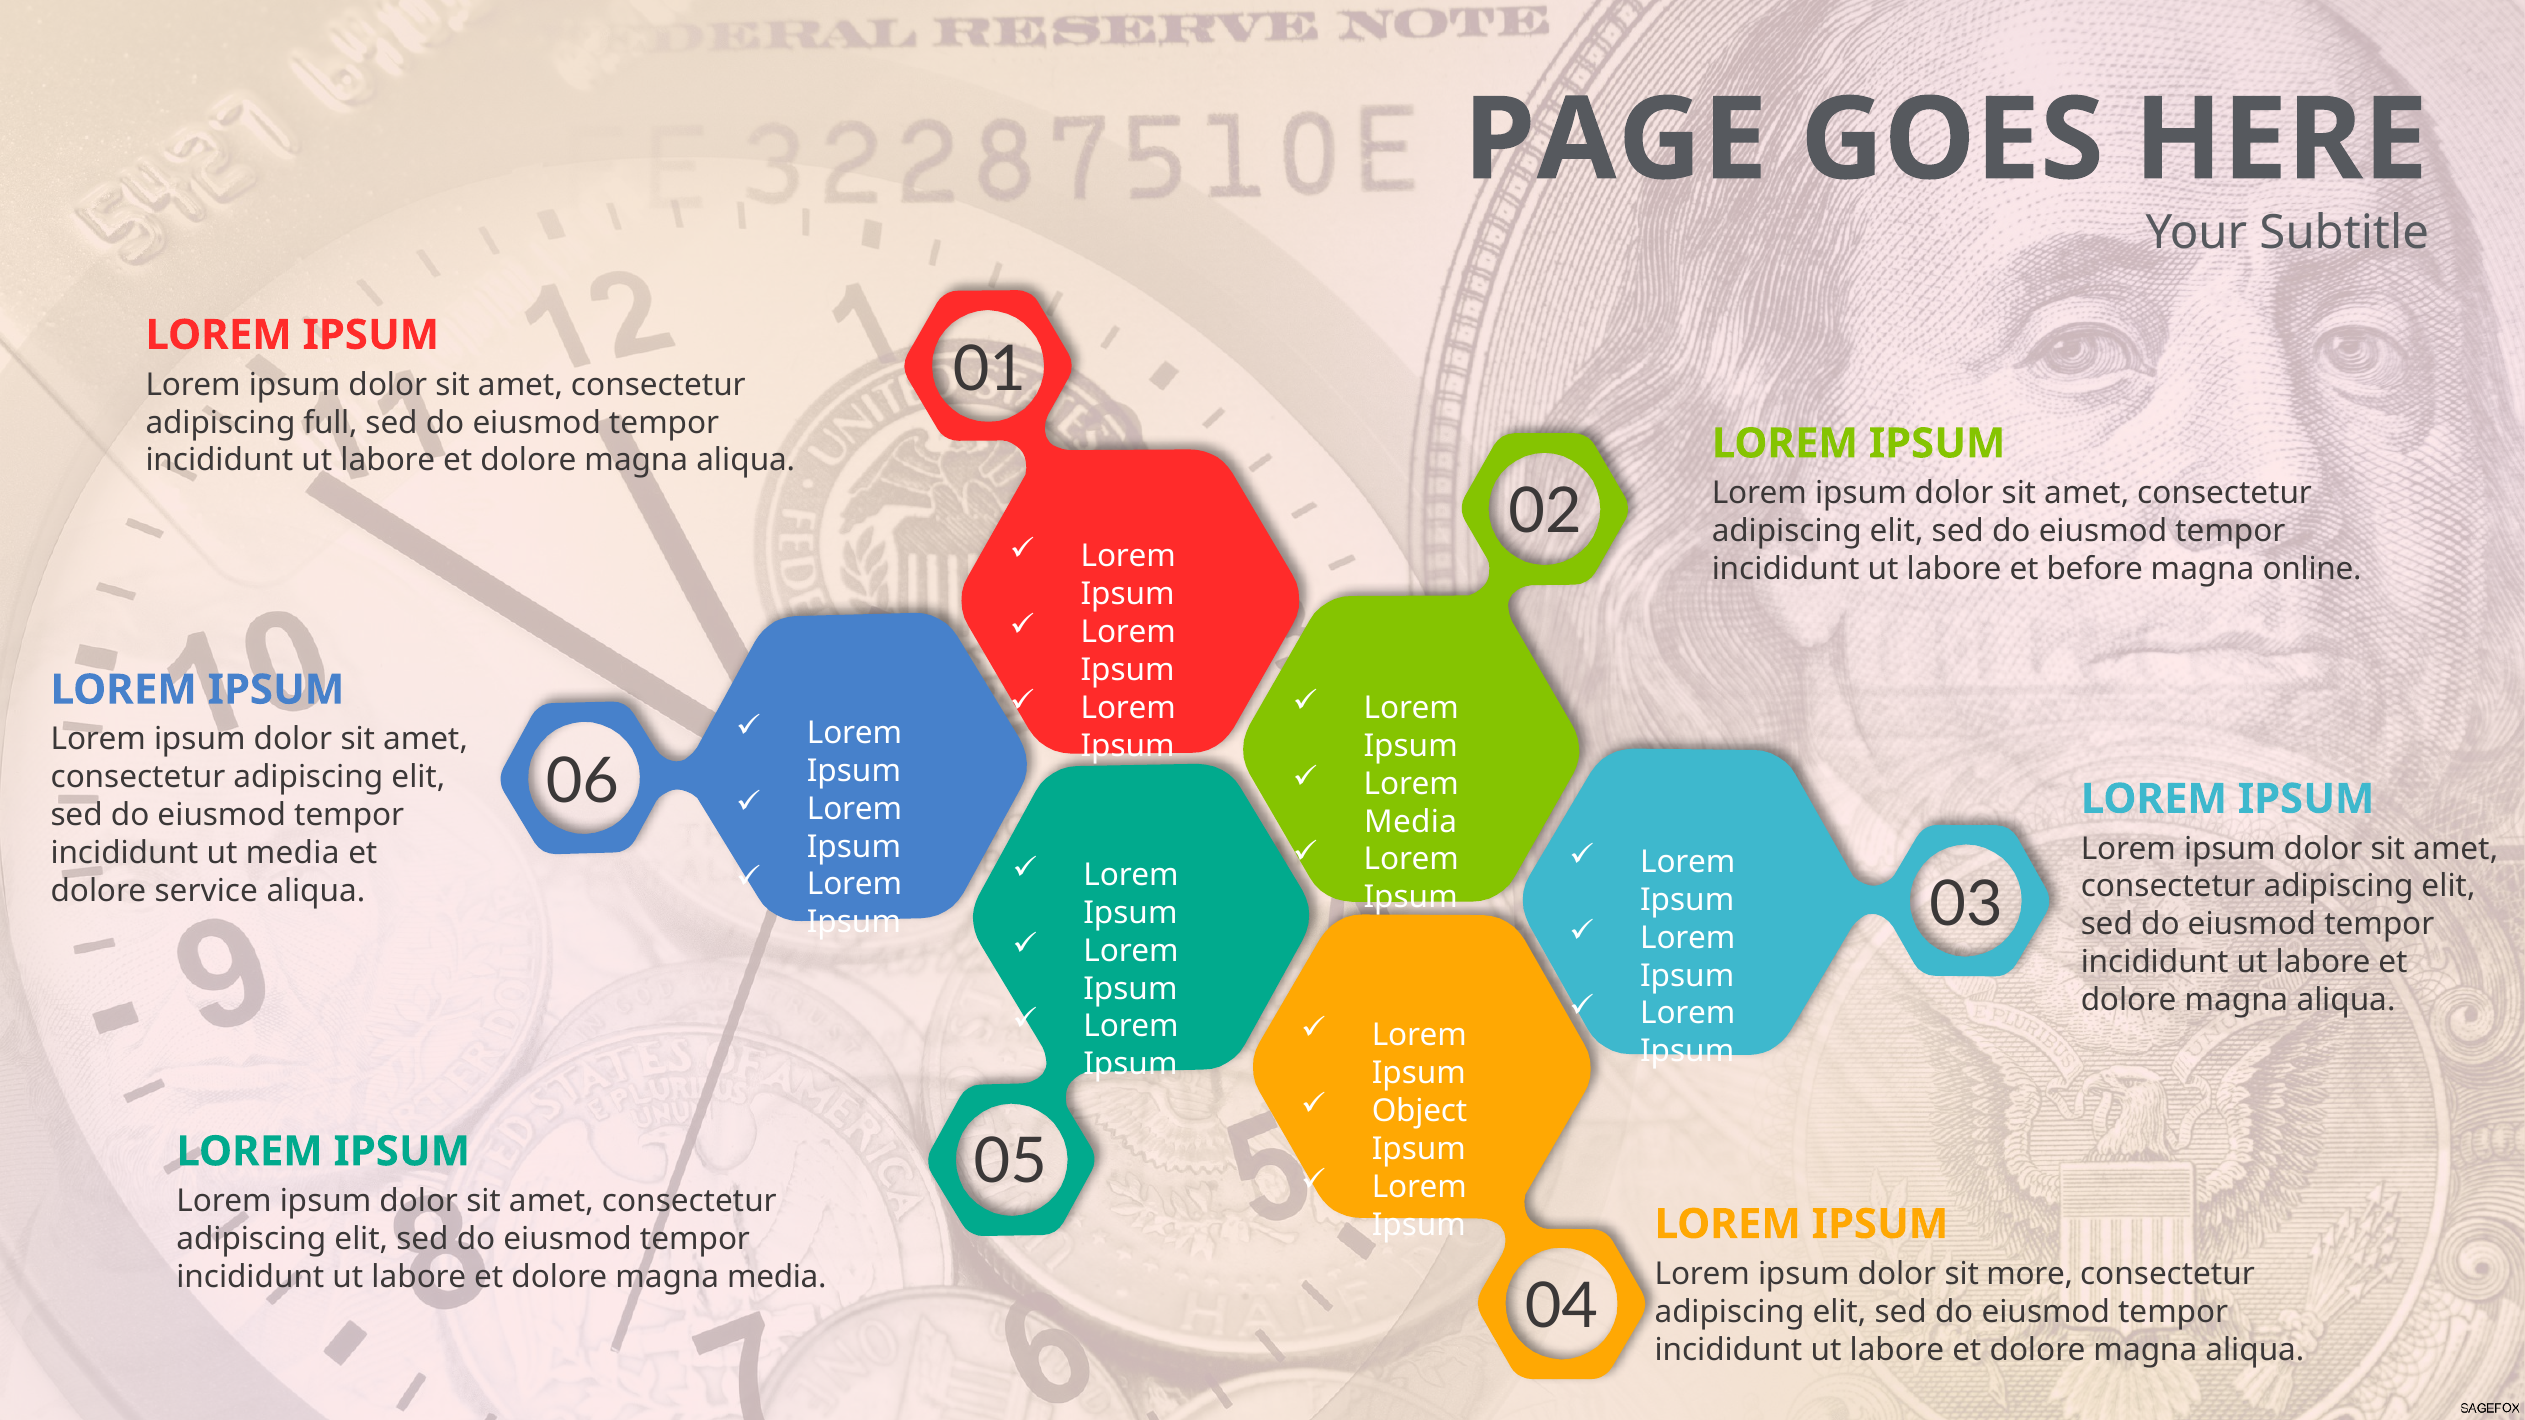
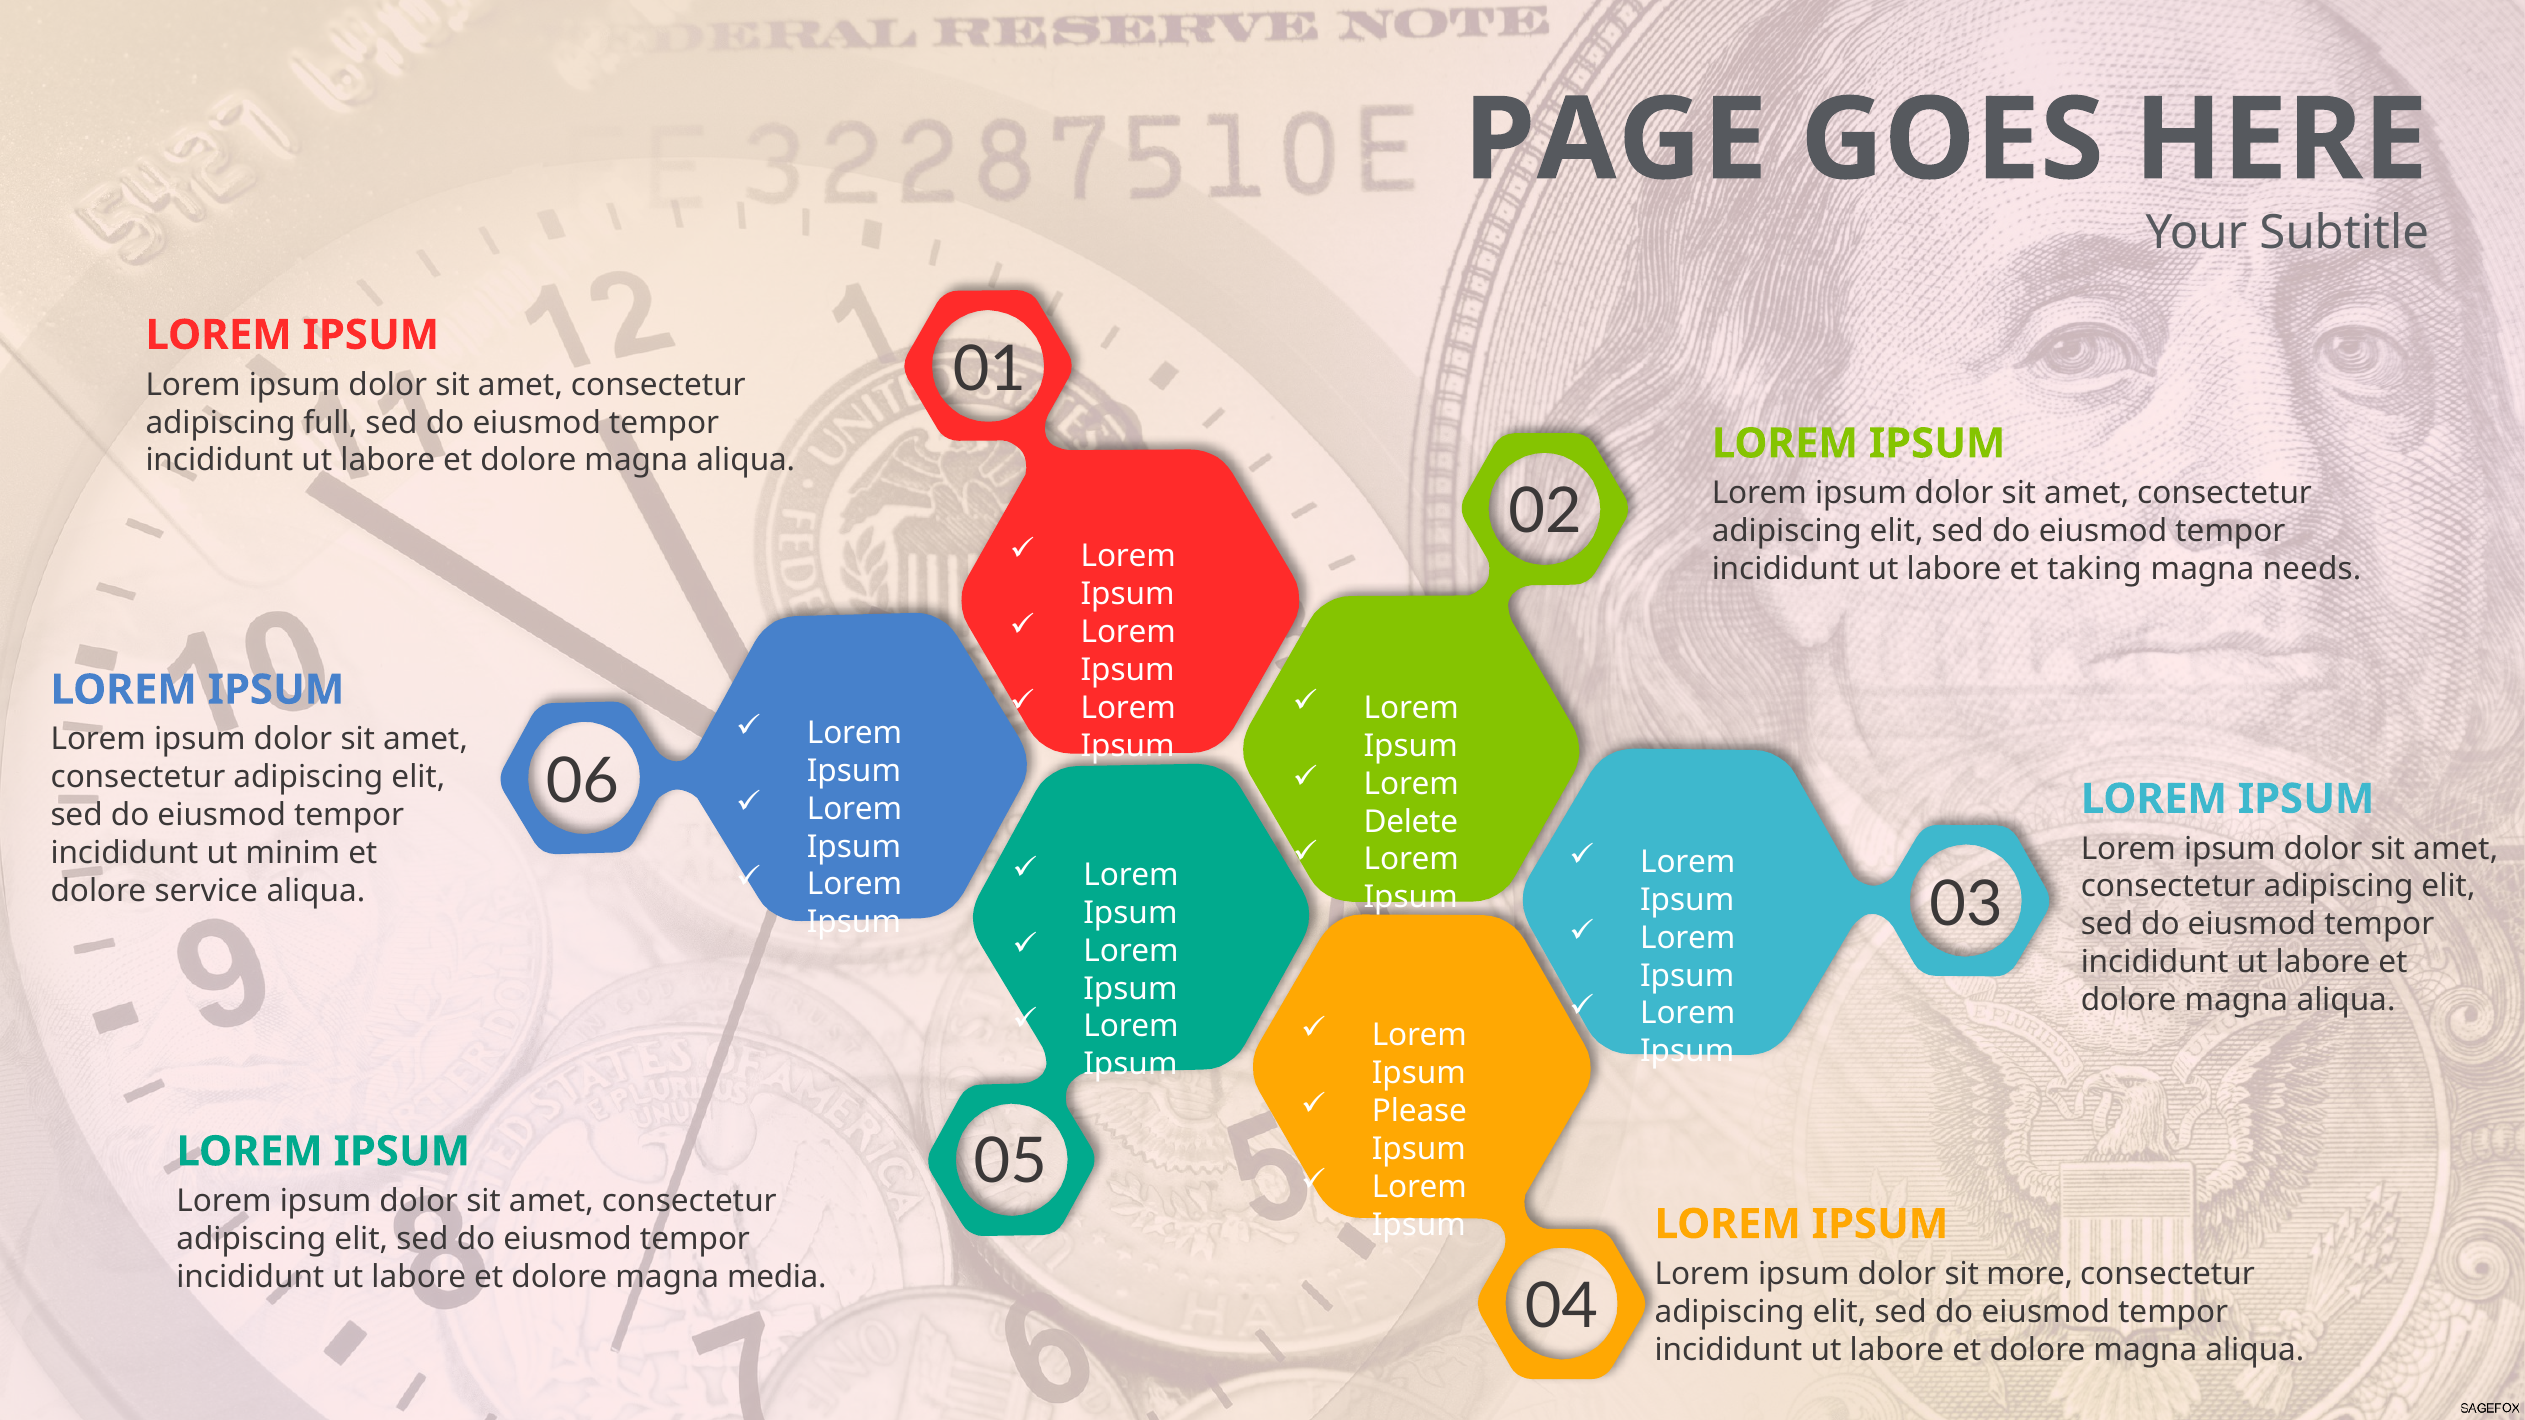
before: before -> taking
online: online -> needs
Media at (1411, 822): Media -> Delete
ut media: media -> minim
Object: Object -> Please
